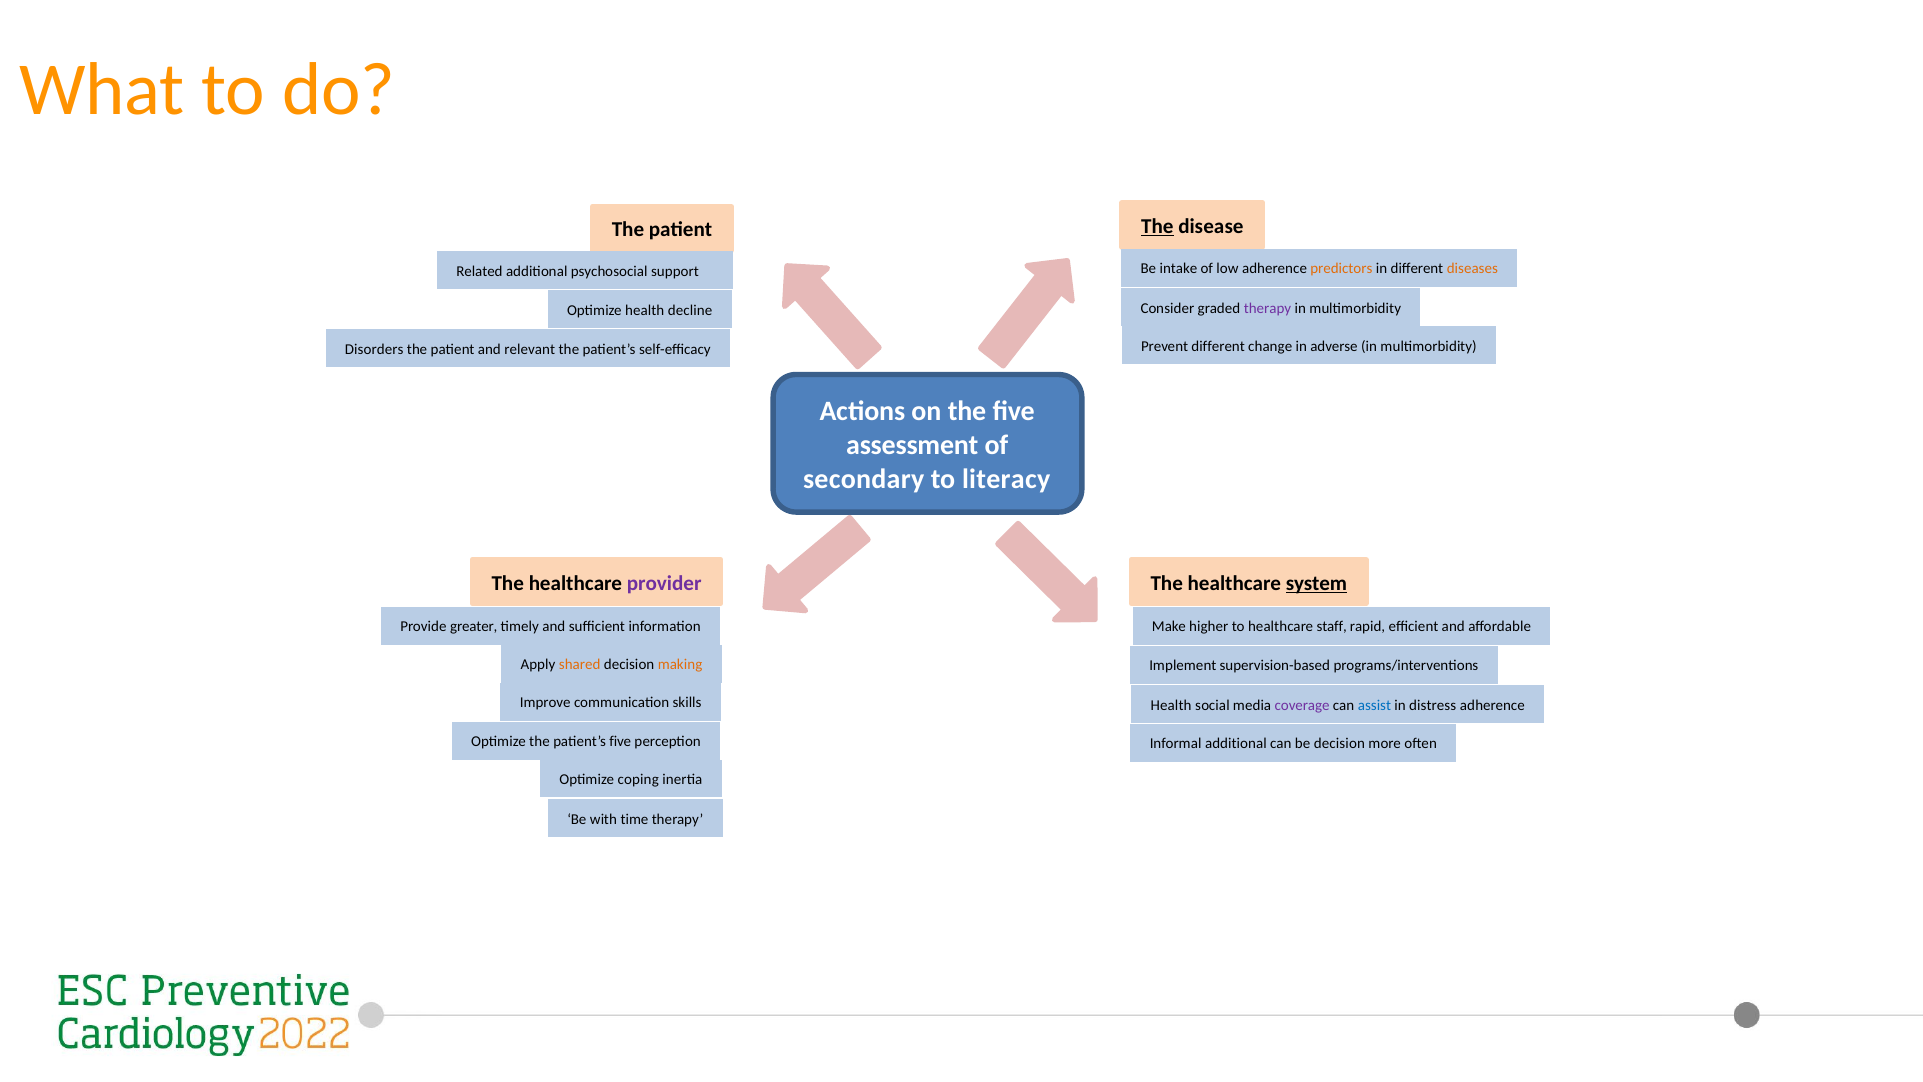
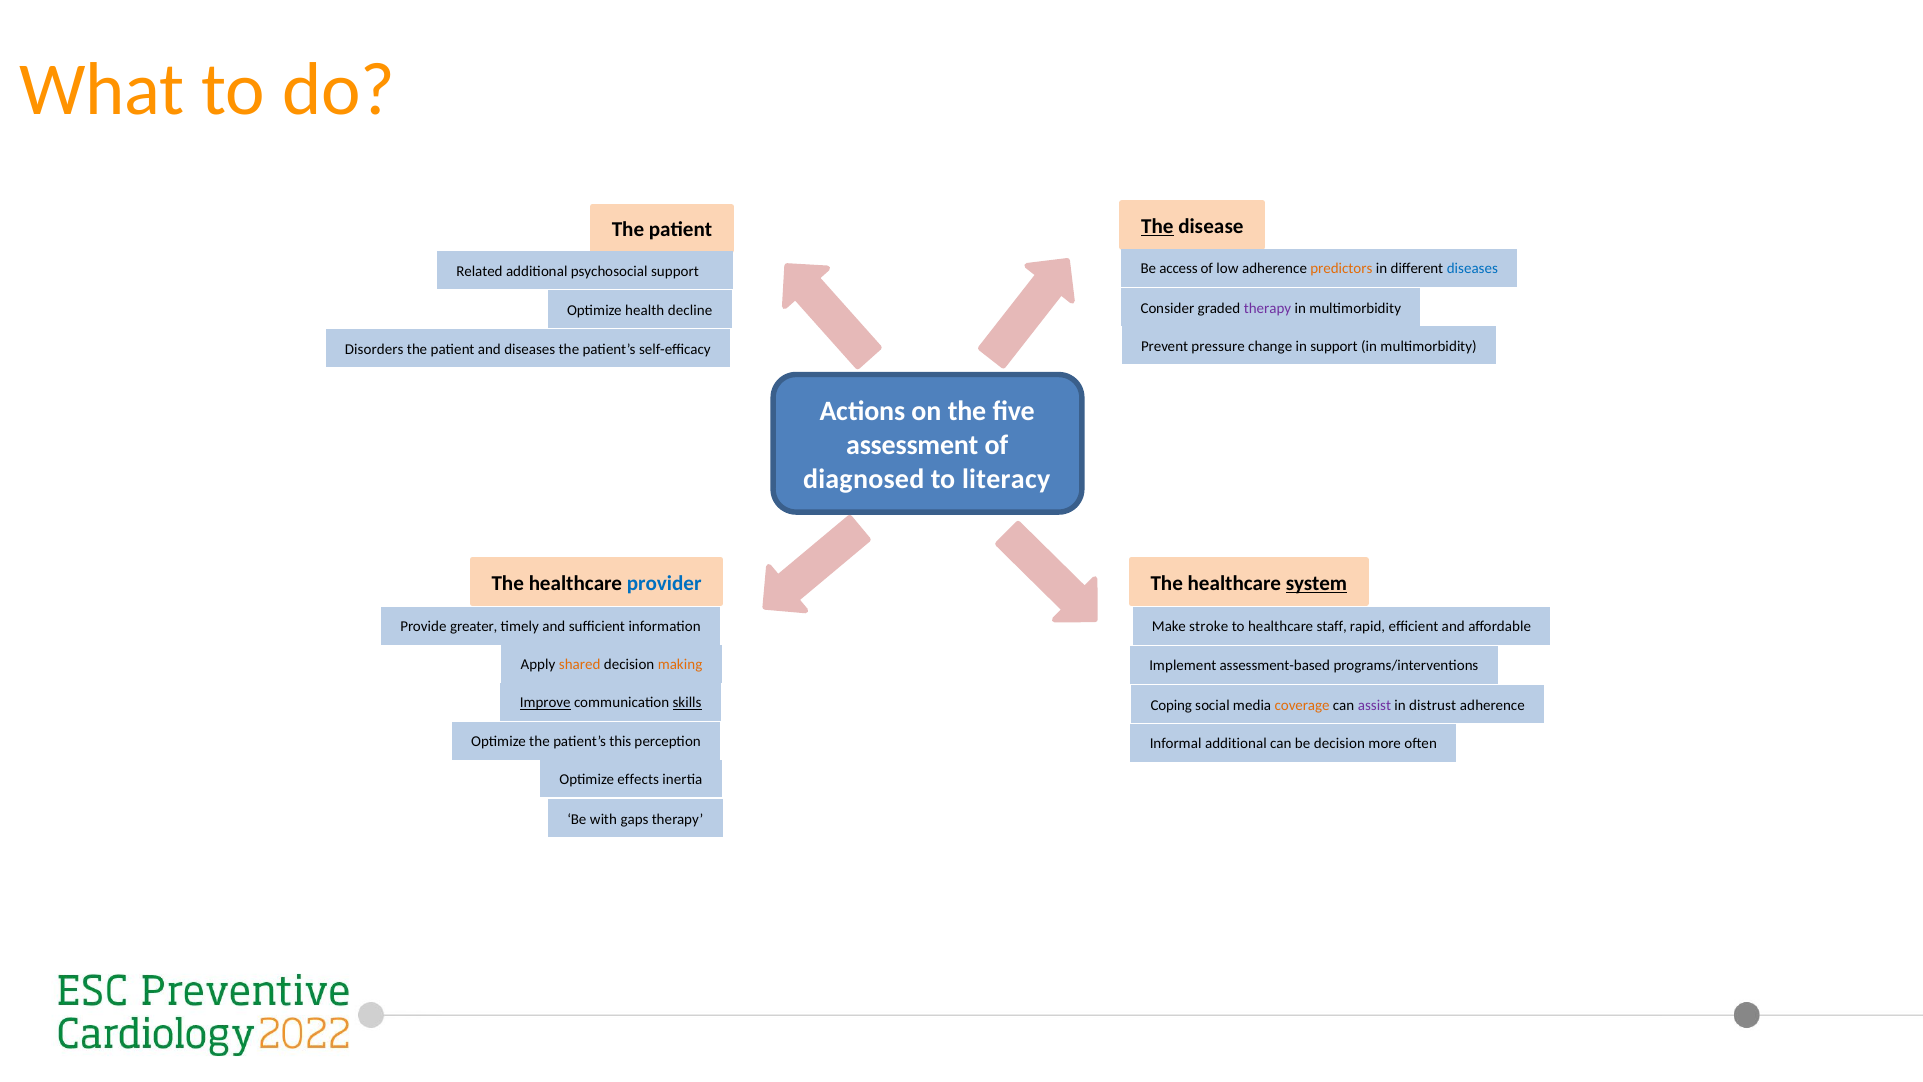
intake: intake -> access
diseases at (1472, 269) colour: orange -> blue
Prevent different: different -> pressure
in adverse: adverse -> support
and relevant: relevant -> diseases
secondary: secondary -> diagnosed
provider colour: purple -> blue
higher: higher -> stroke
supervision-based: supervision-based -> assessment-based
Improve underline: none -> present
skills underline: none -> present
Health at (1171, 705): Health -> Coping
coverage colour: purple -> orange
assist colour: blue -> purple
distress: distress -> distrust
patient’s five: five -> this
coping: coping -> effects
time: time -> gaps
